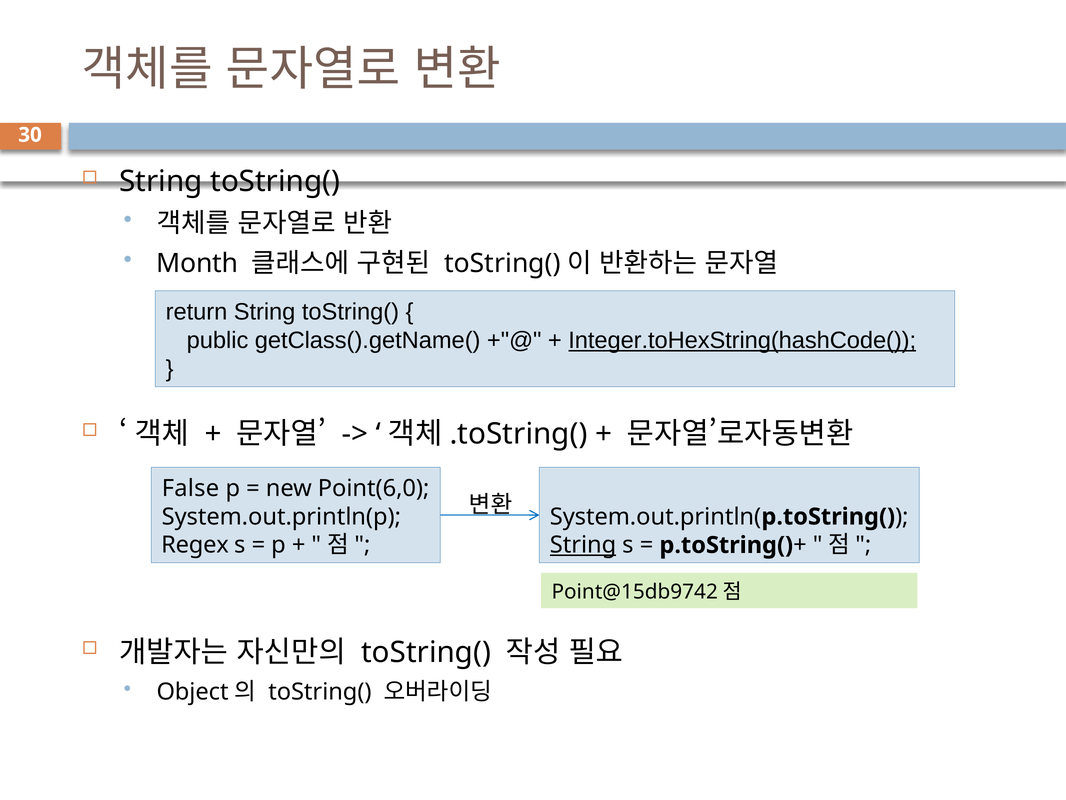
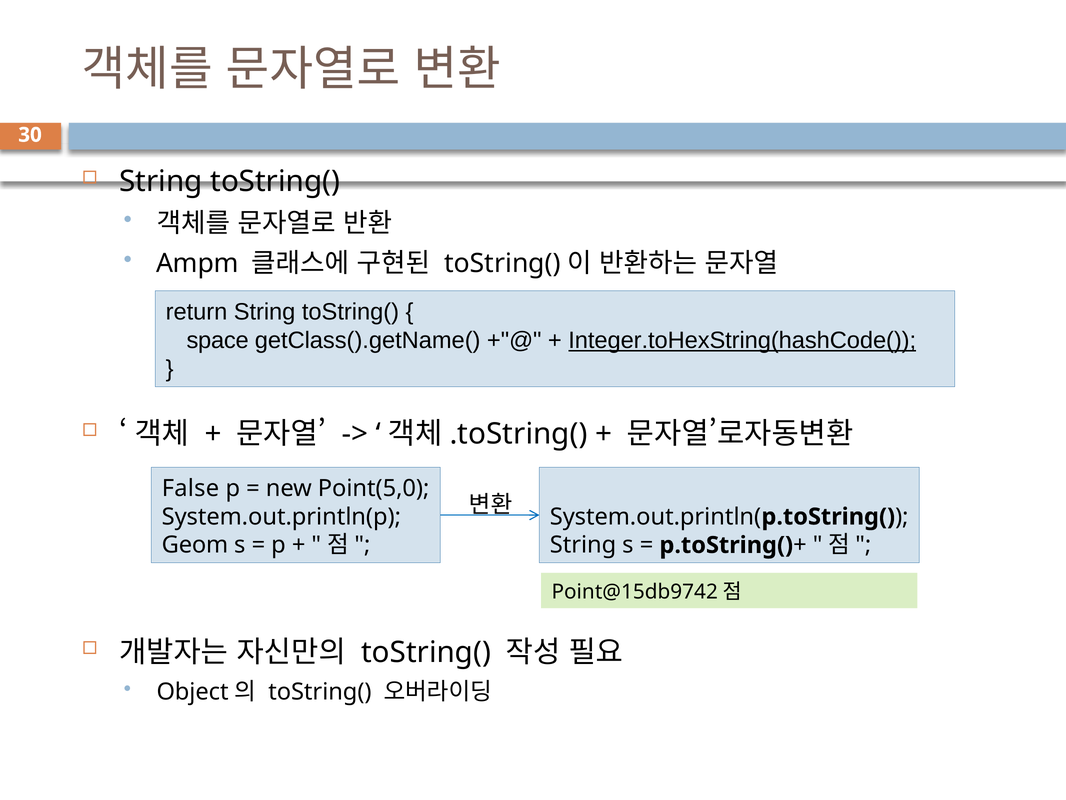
Month: Month -> Ampm
public: public -> space
Point(6,0: Point(6,0 -> Point(5,0
Regex: Regex -> Geom
String at (583, 545) underline: present -> none
